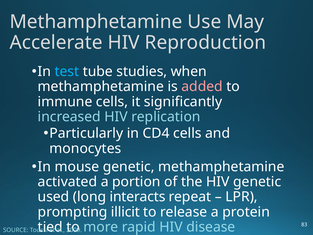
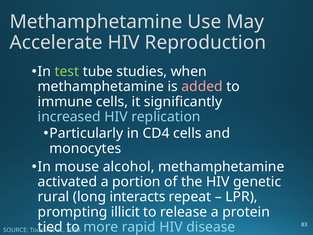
test colour: light blue -> light green
mouse genetic: genetic -> alcohol
used: used -> rural
